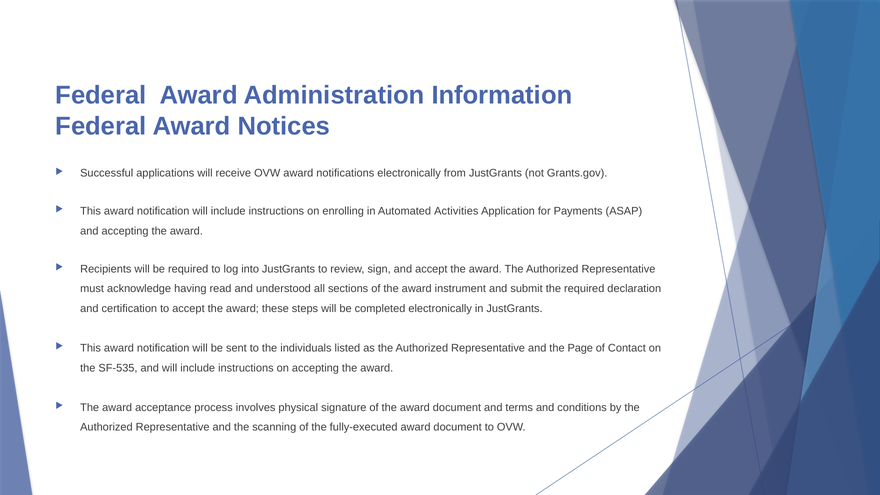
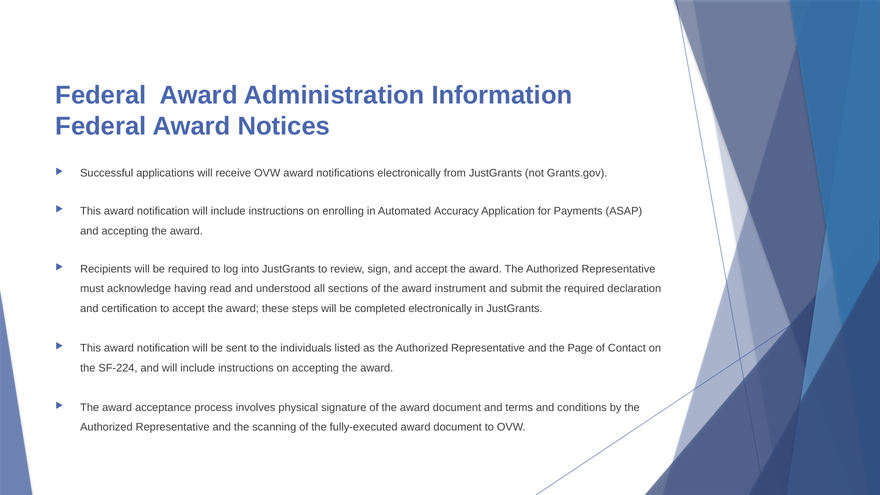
Activities: Activities -> Accuracy
SF-535: SF-535 -> SF-224
